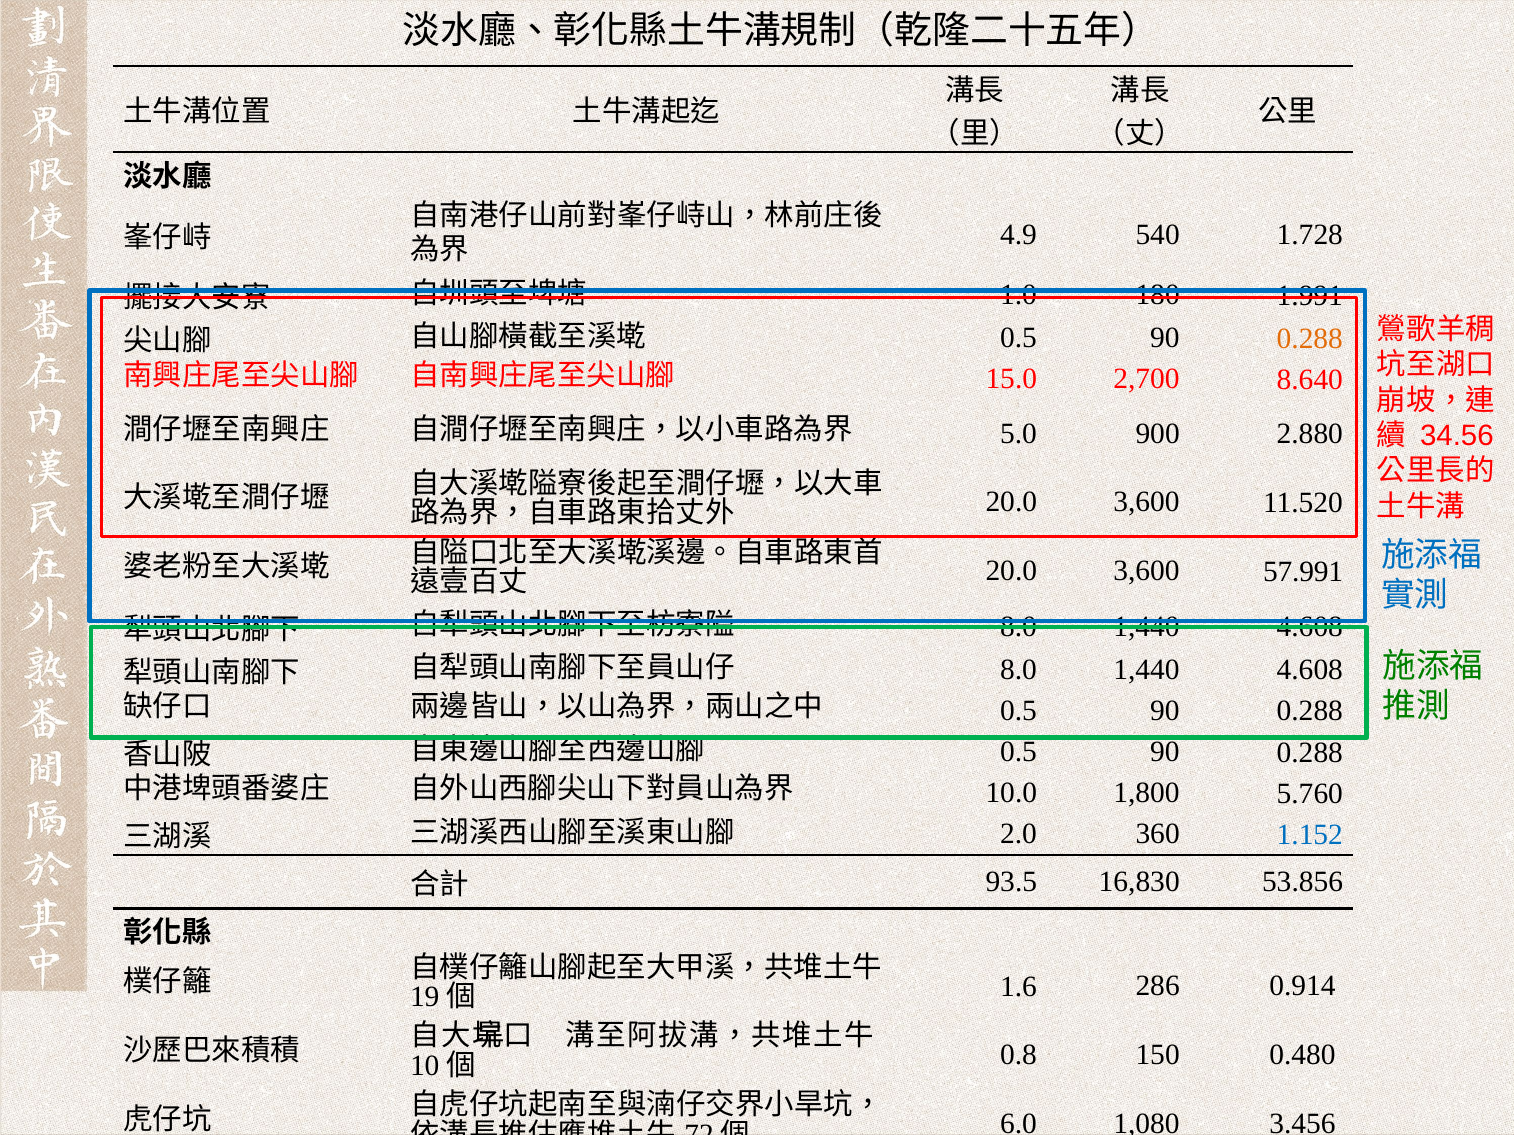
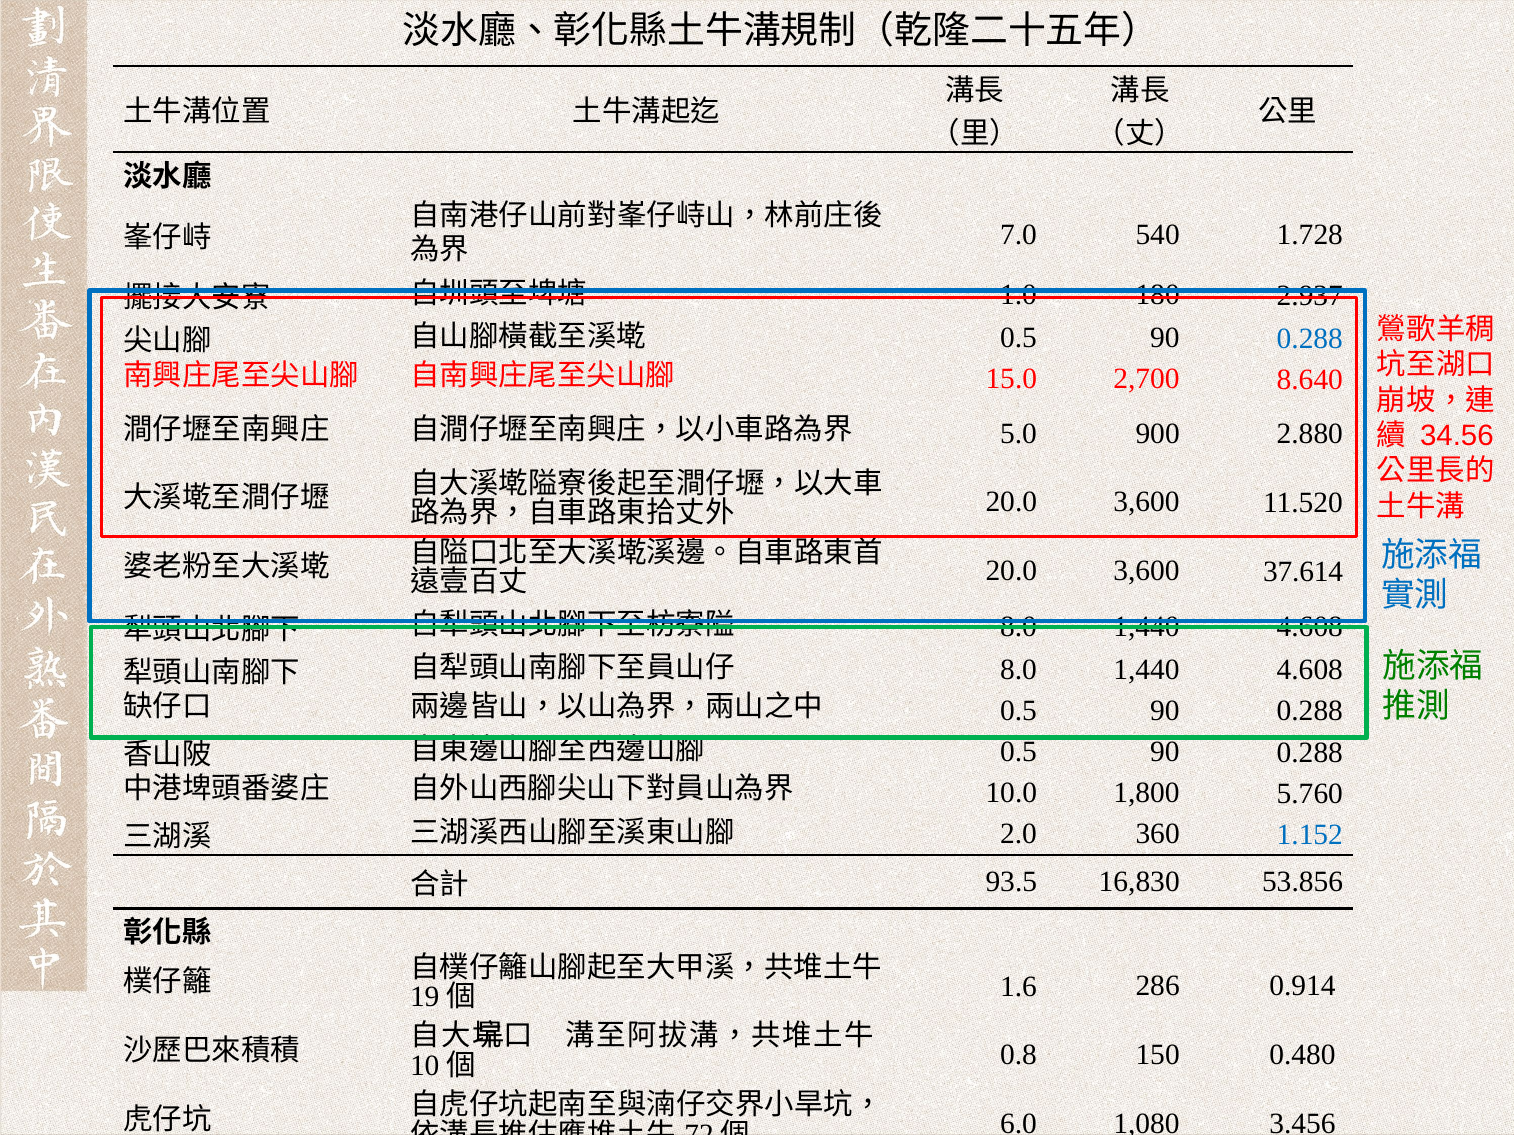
4.9: 4.9 -> 7.0
1.991: 1.991 -> 2.937
0.288 at (1310, 339) colour: orange -> blue
57.991: 57.991 -> 37.614
